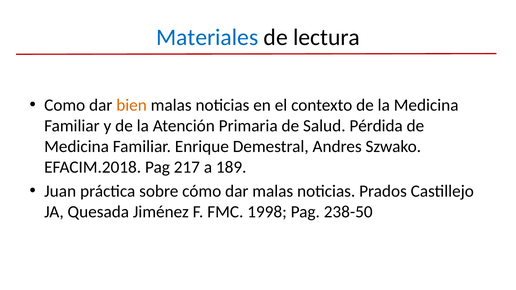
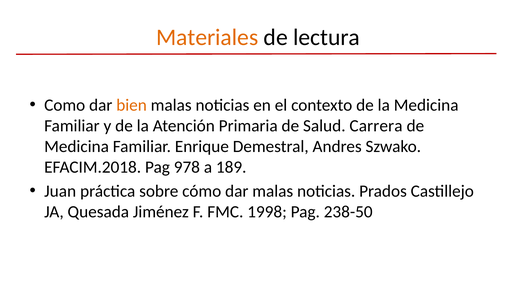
Materiales colour: blue -> orange
Pérdida: Pérdida -> Carrera
217: 217 -> 978
